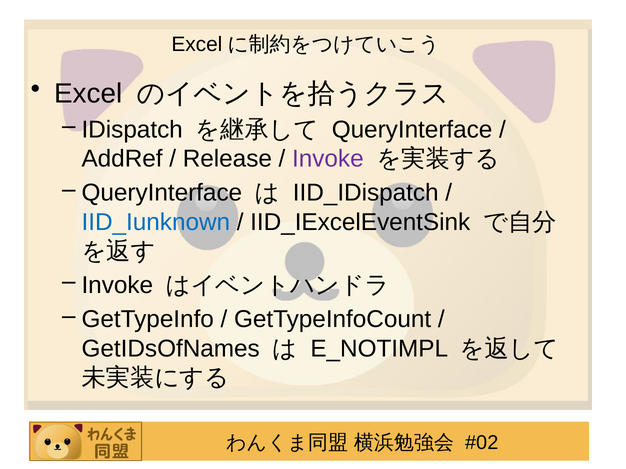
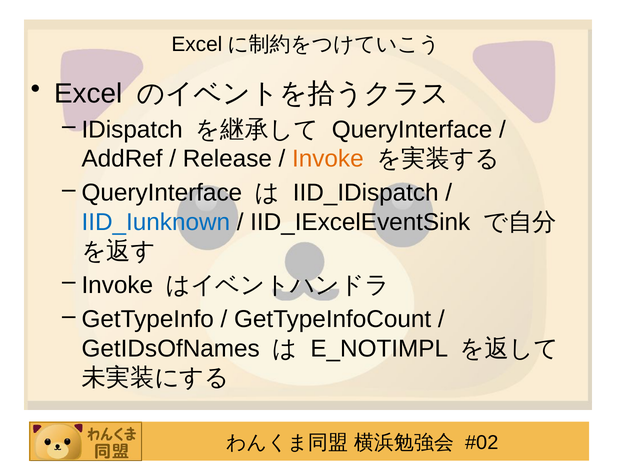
Invoke at (328, 159) colour: purple -> orange
